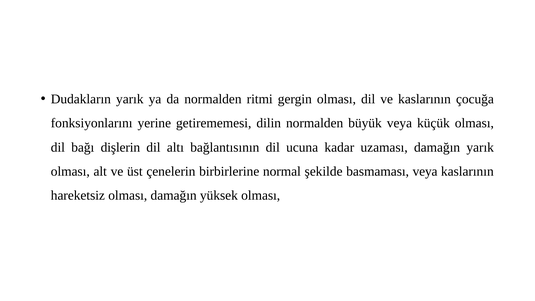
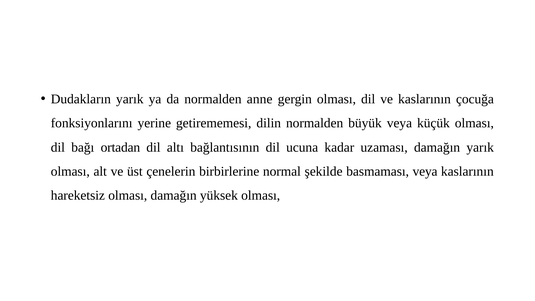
ritmi: ritmi -> anne
dişlerin: dişlerin -> ortadan
